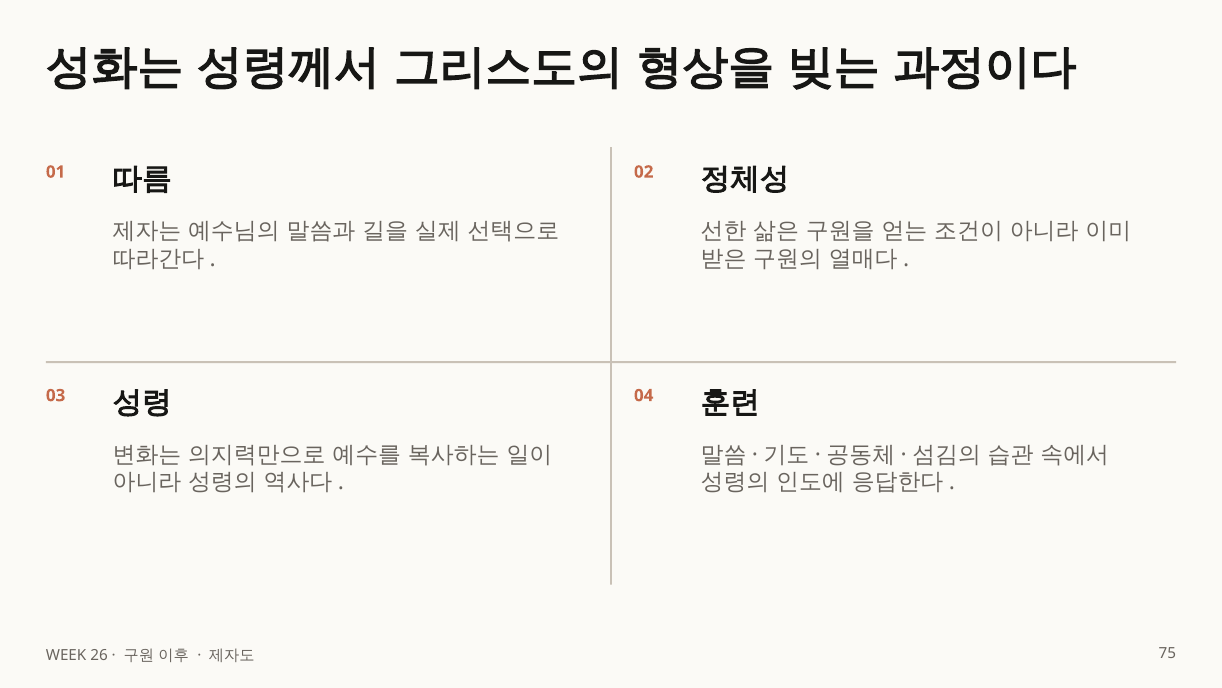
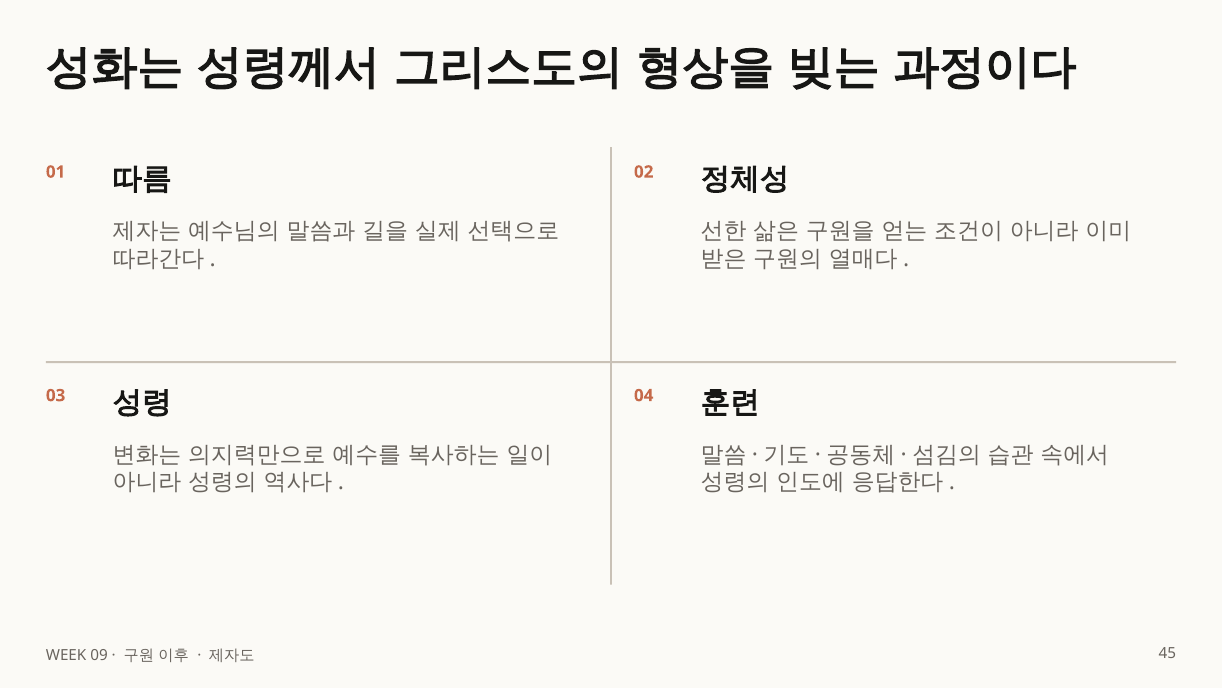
26: 26 -> 09
75: 75 -> 45
